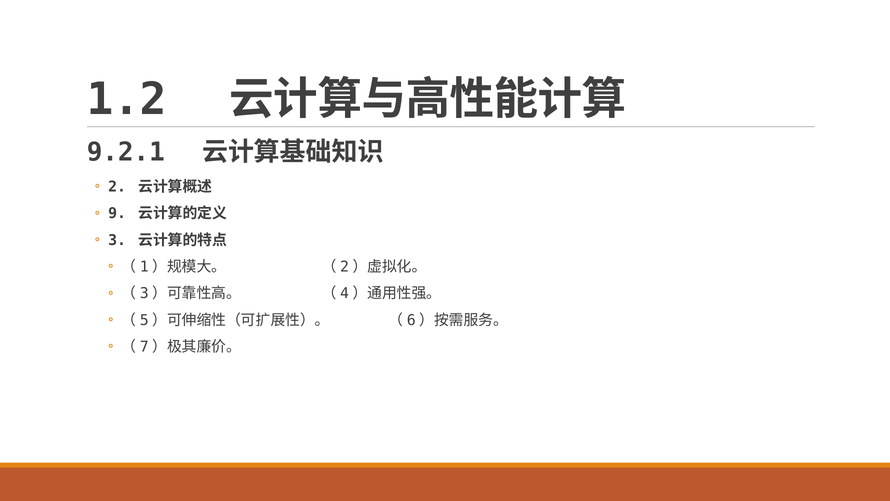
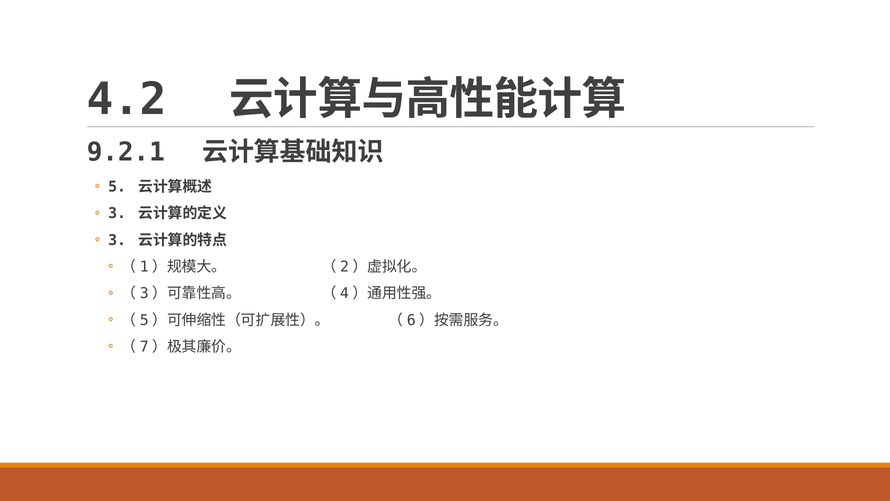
1.2: 1.2 -> 4.2
2: 2 -> 5
9 at (117, 213): 9 -> 3
